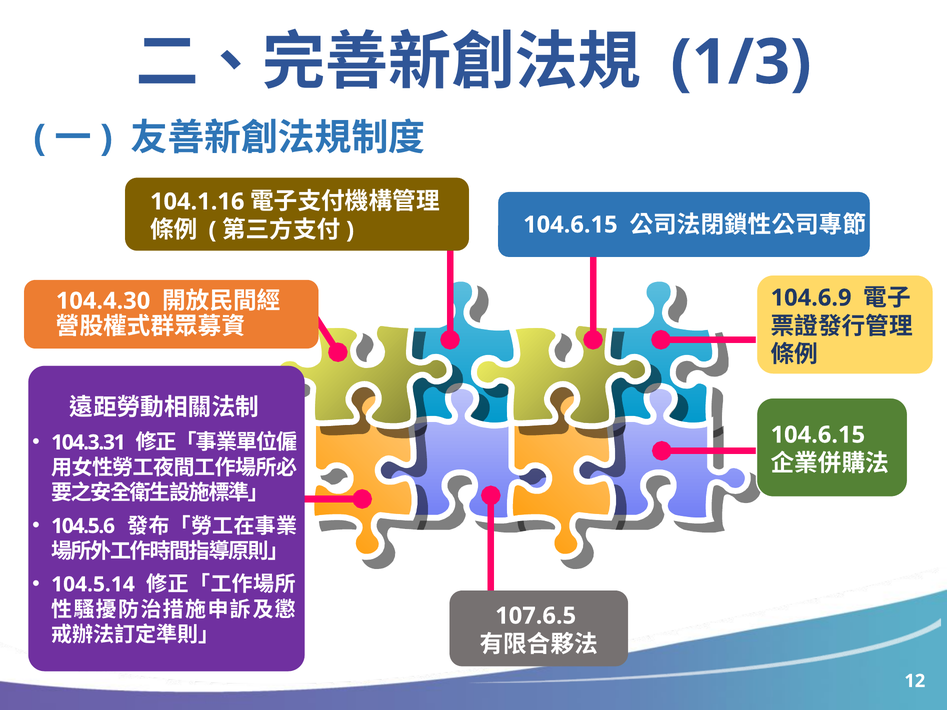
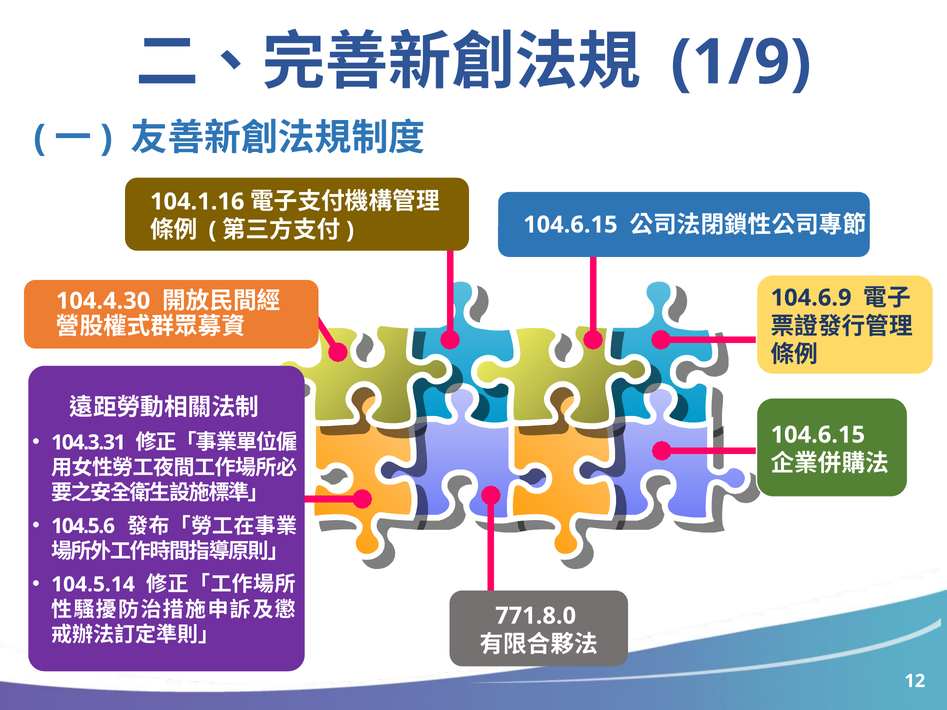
1/3: 1/3 -> 1/9
107.6.5: 107.6.5 -> 771.8.0
